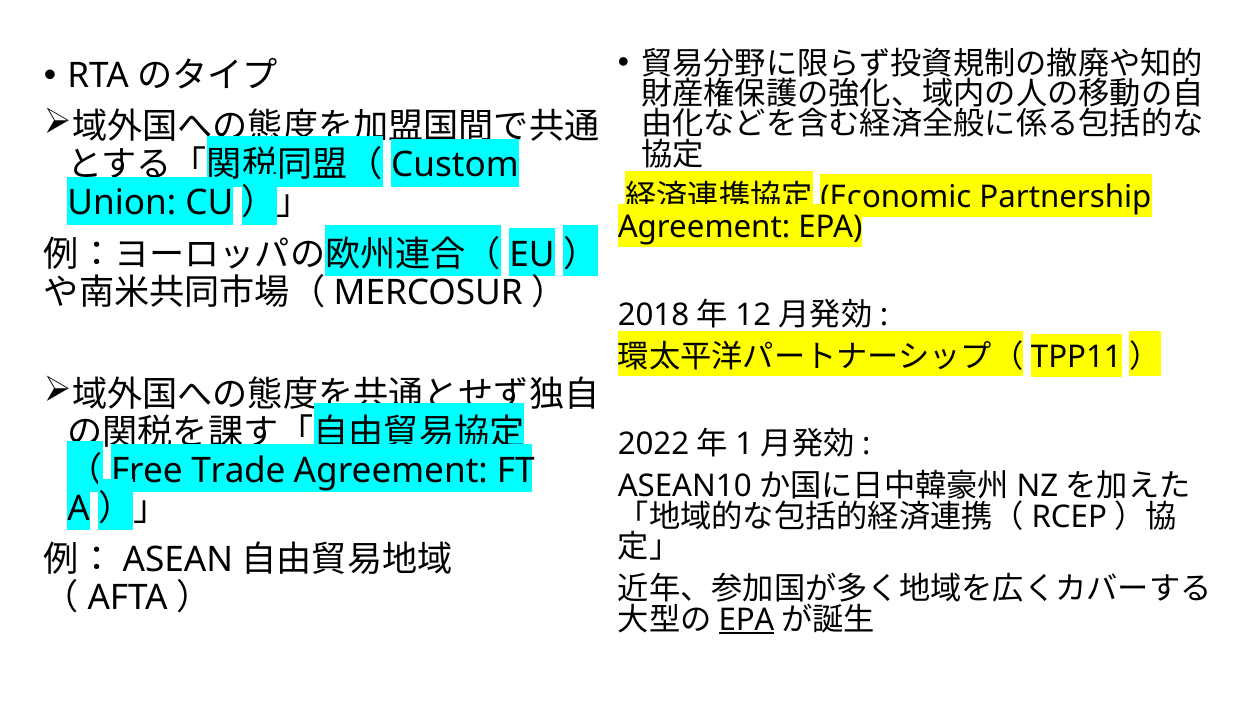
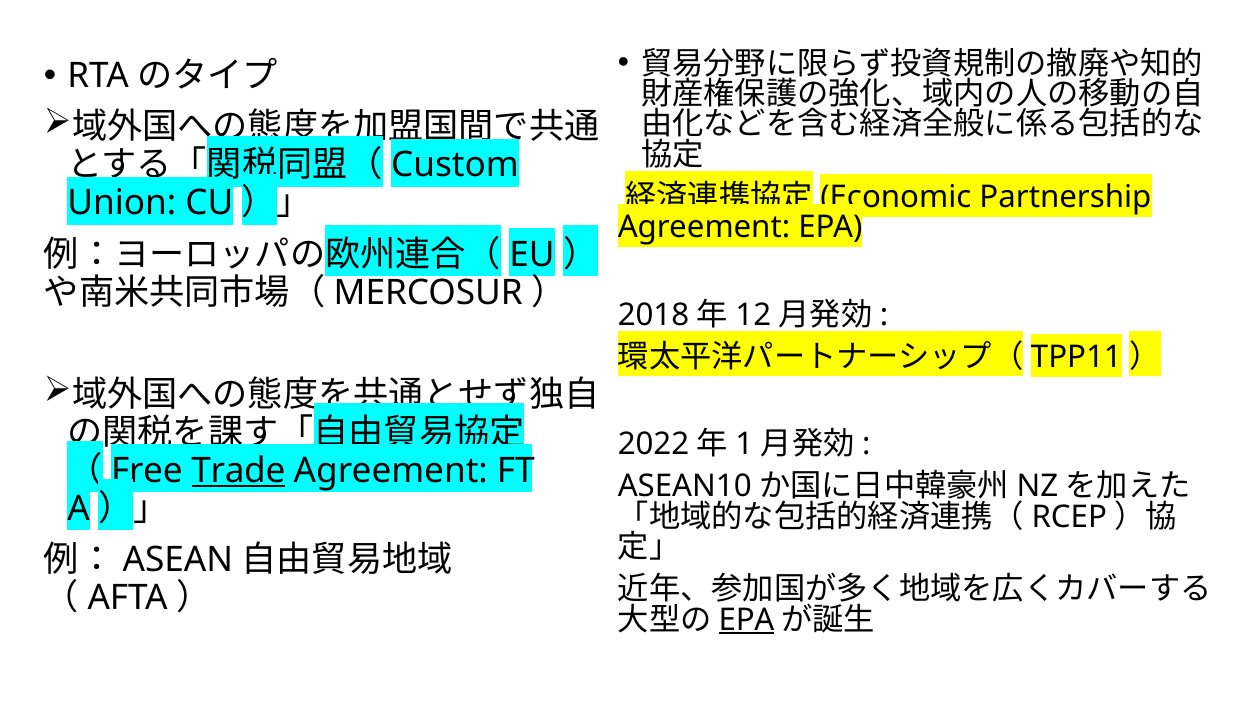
Trade underline: none -> present
